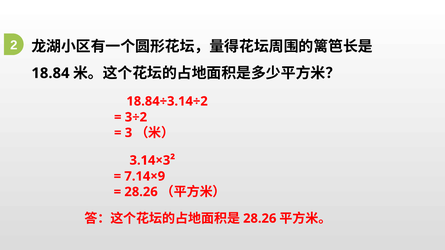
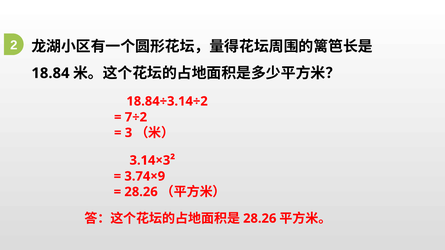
3÷2: 3÷2 -> 7÷2
7.14×9: 7.14×9 -> 3.74×9
